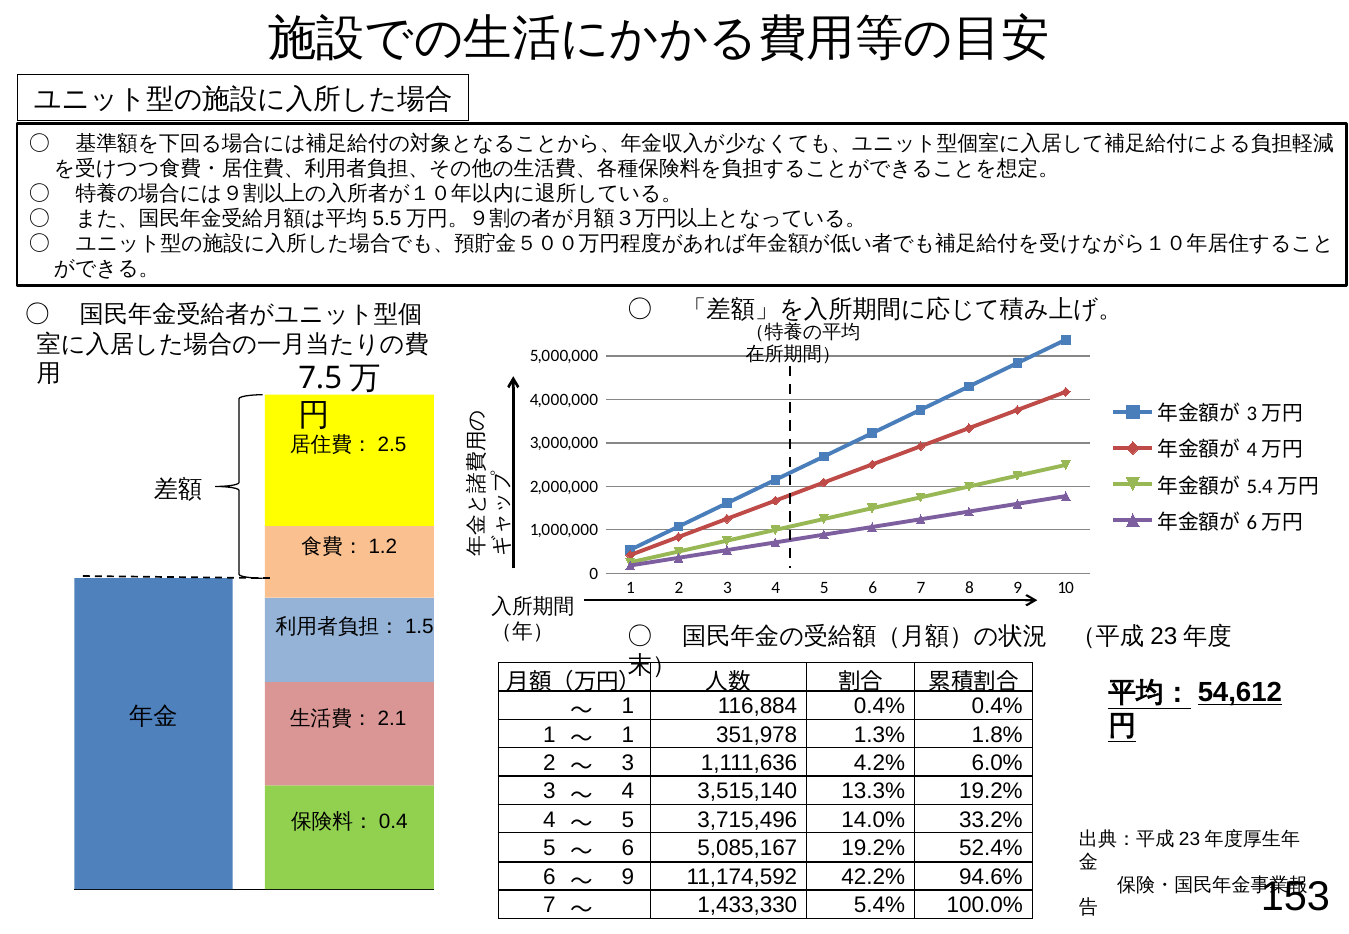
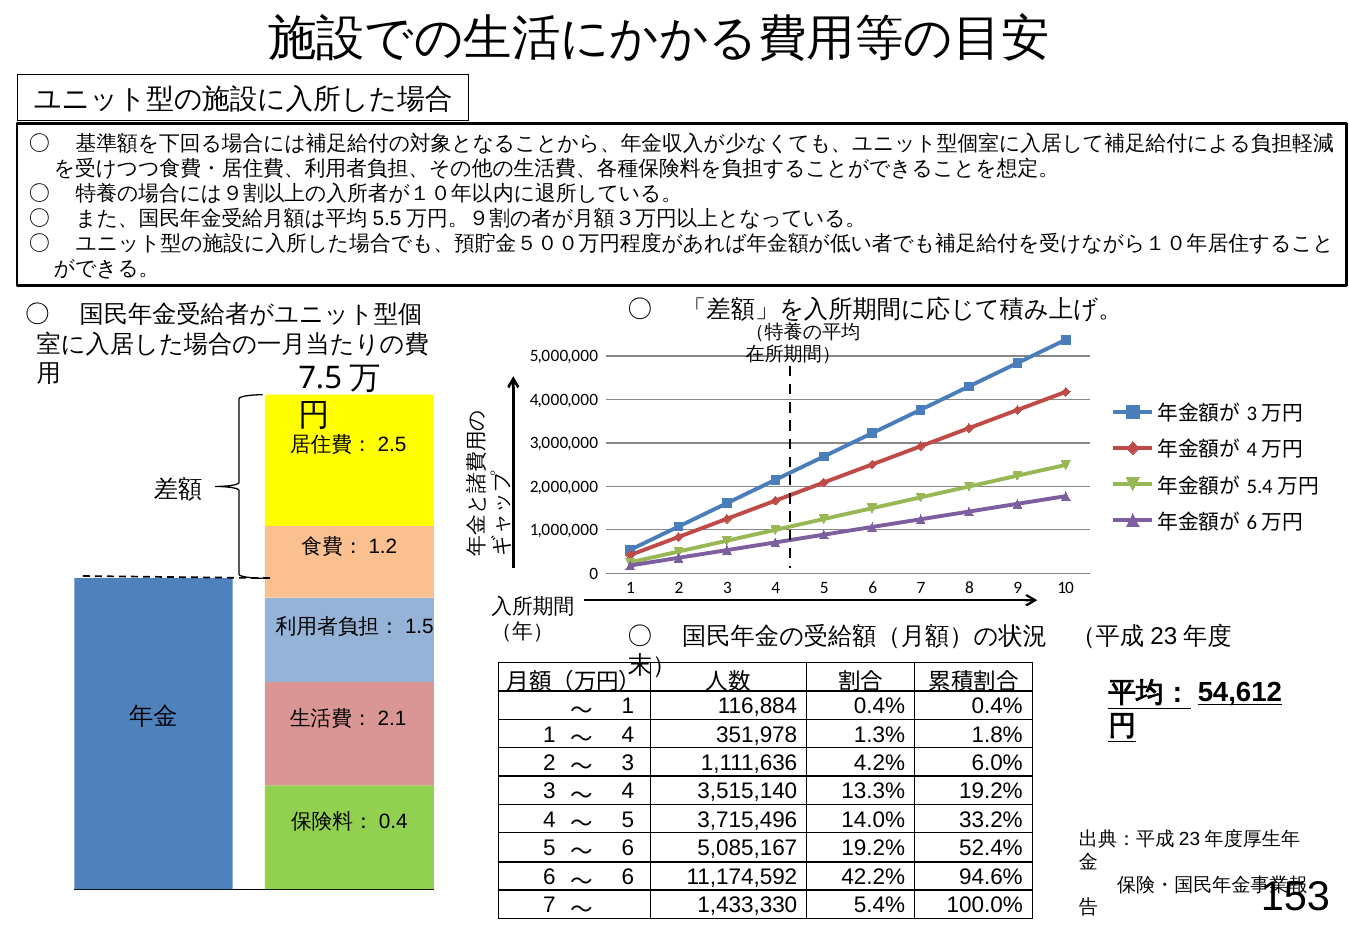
1 at (628, 735): 1 -> 4
9 at (628, 877): 9 -> 6
